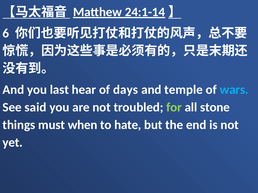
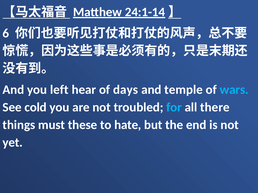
last: last -> left
said: said -> cold
for colour: light green -> light blue
stone: stone -> there
when: when -> these
